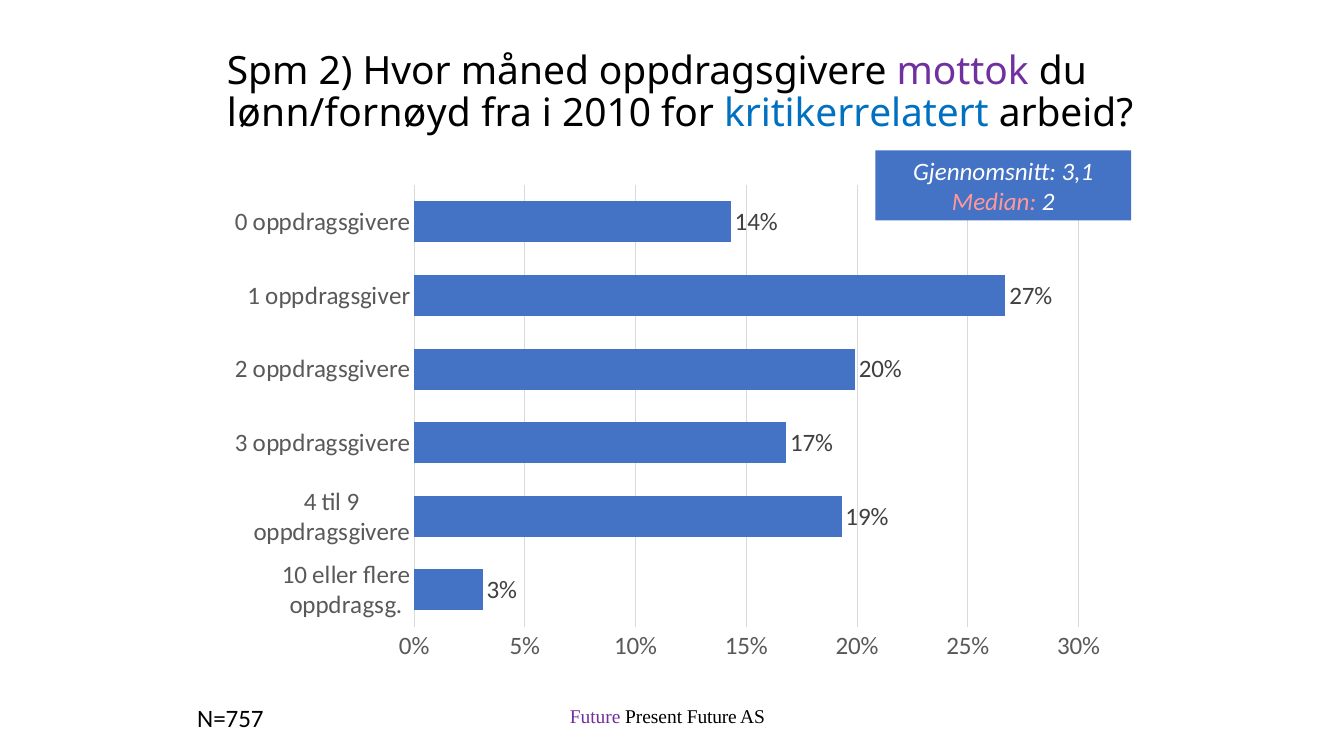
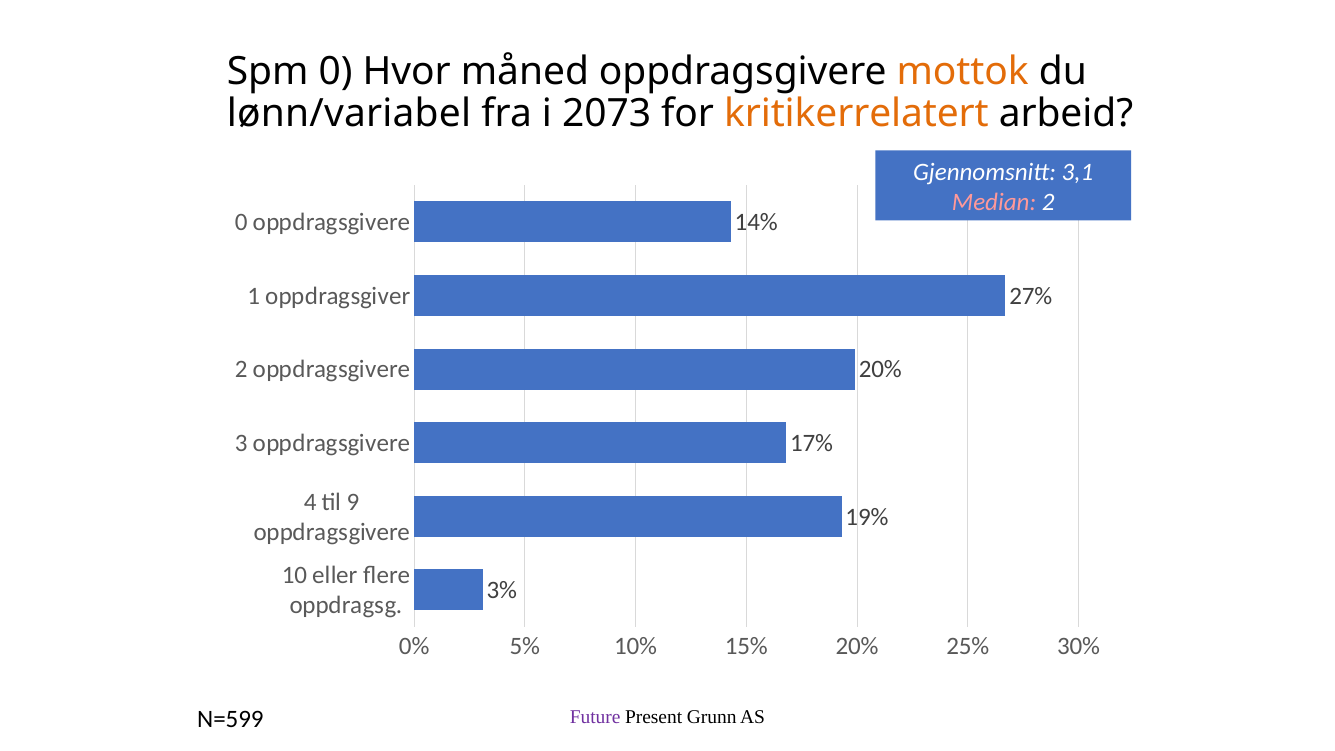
Spm 2: 2 -> 0
mottok colour: purple -> orange
lønn/fornøyd: lønn/fornøyd -> lønn/variabel
2010: 2010 -> 2073
kritikerrelatert colour: blue -> orange
Present Future: Future -> Grunn
N=757: N=757 -> N=599
